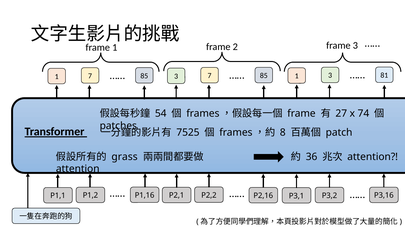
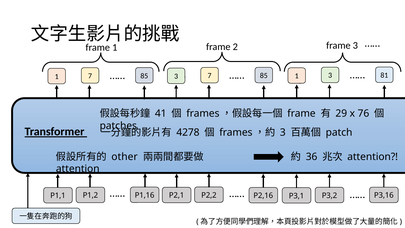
54: 54 -> 41
27: 27 -> 29
74: 74 -> 76
7525: 7525 -> 4278
8 at (283, 132): 8 -> 3
grass: grass -> other
